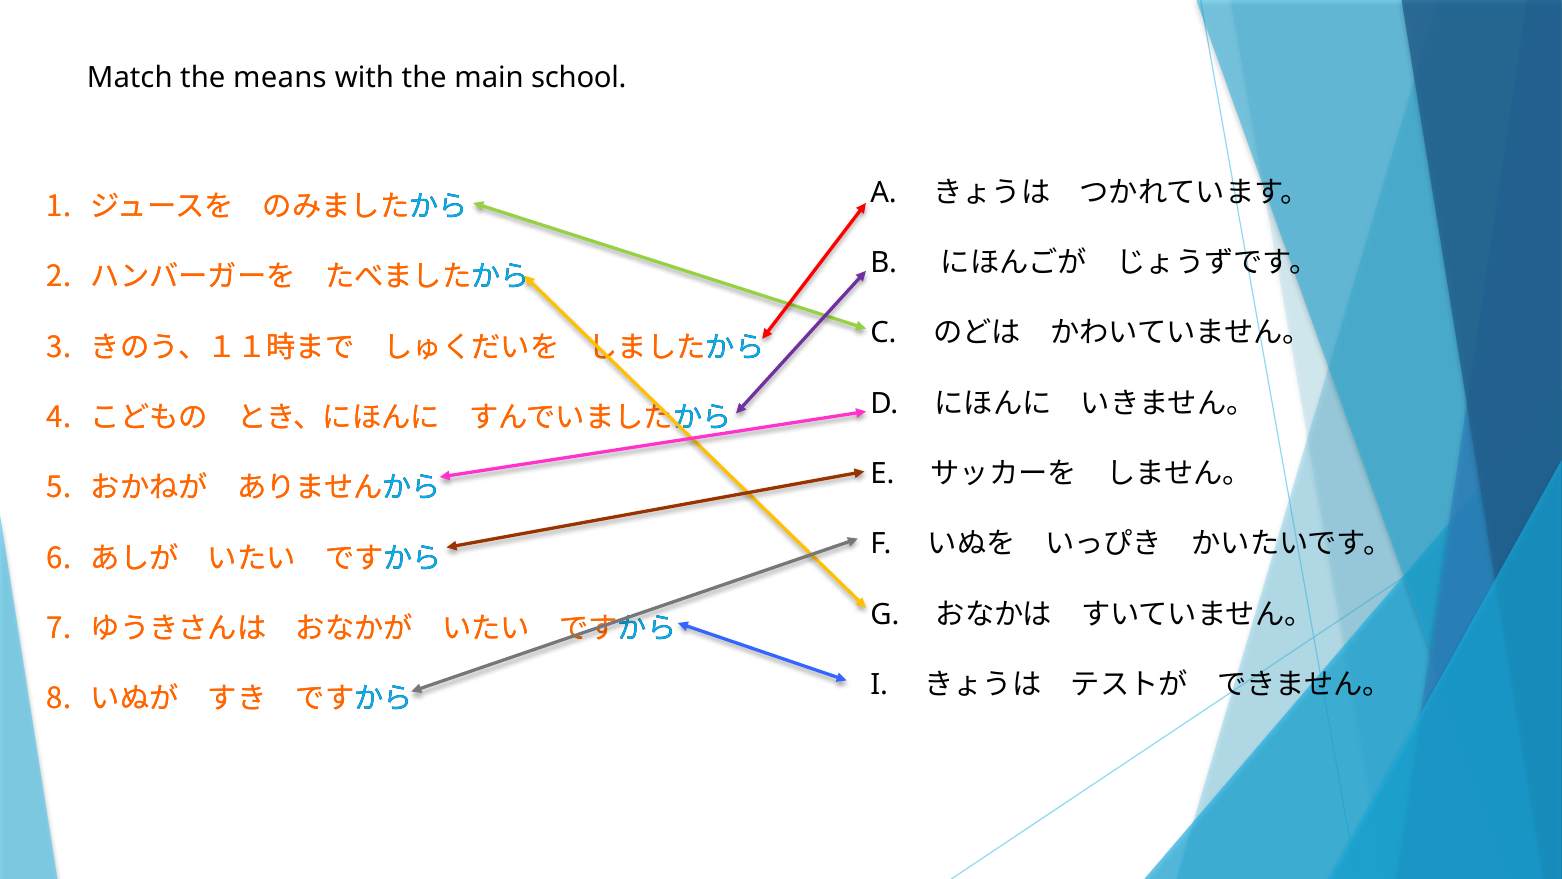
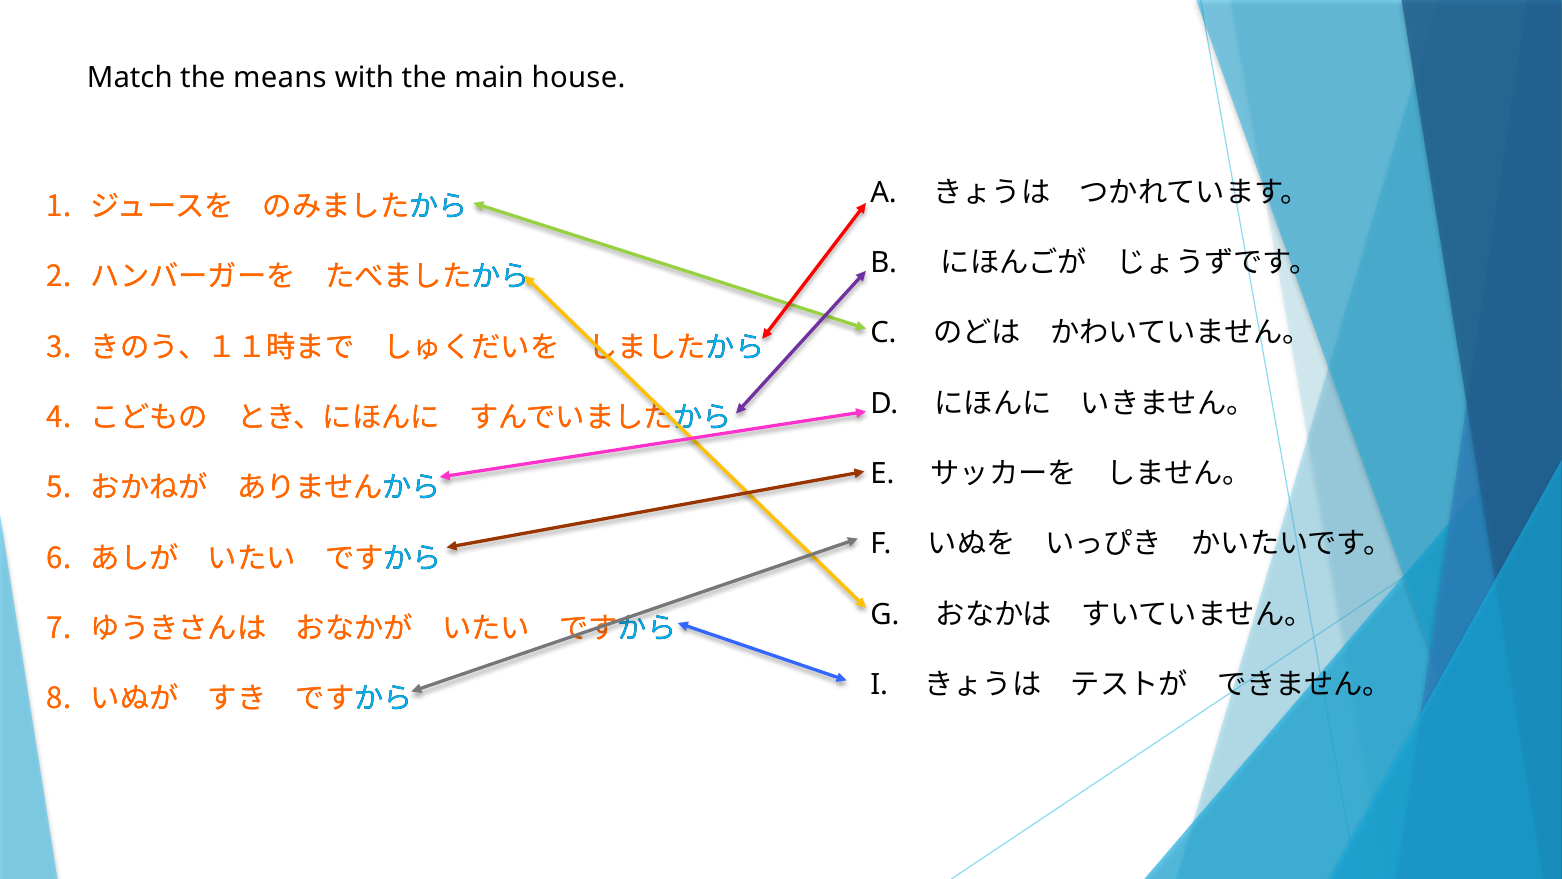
school: school -> house
